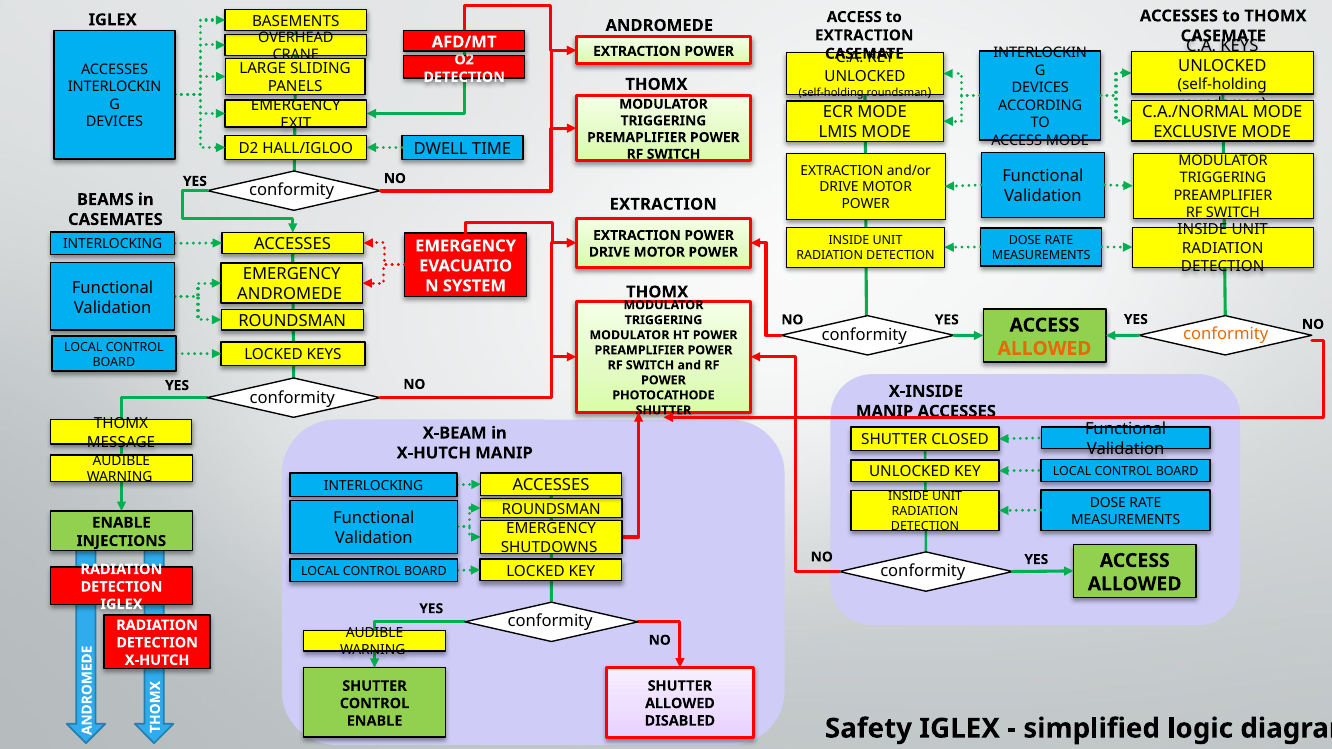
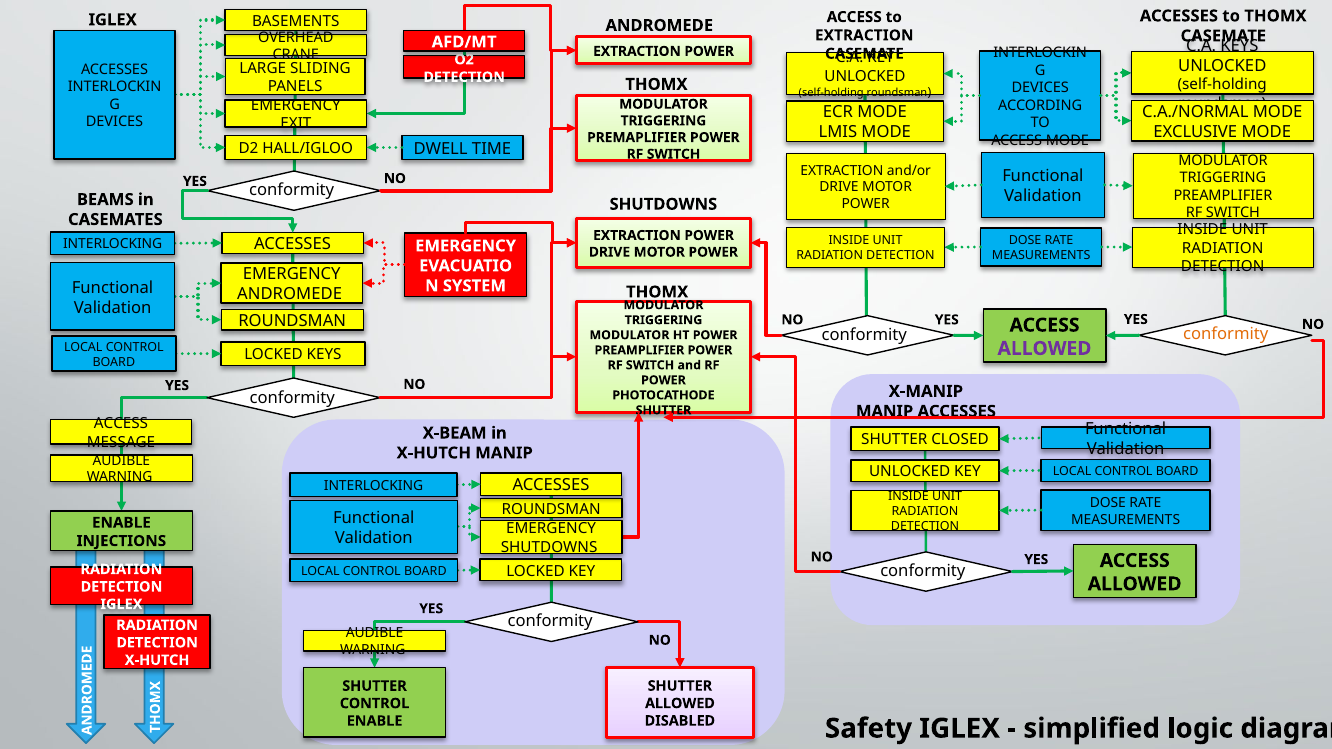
EXTRACTION at (663, 204): EXTRACTION -> SHUTDOWNS
ALLOWED at (1045, 349) colour: orange -> purple
X-INSIDE: X-INSIDE -> X-MANIP
THOMX at (121, 424): THOMX -> ACCESS
